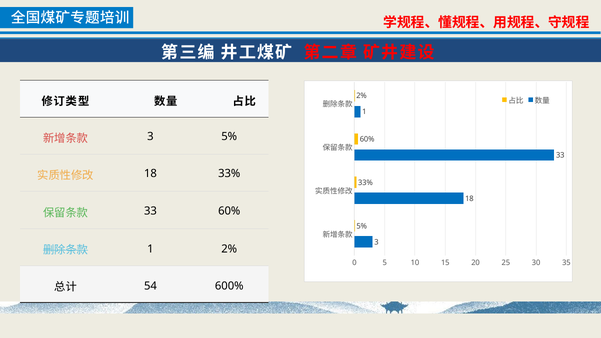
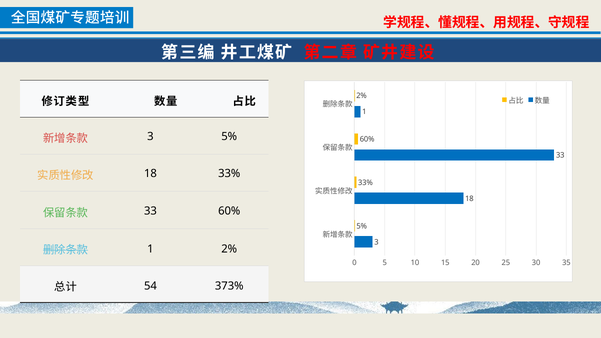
600%: 600% -> 373%
